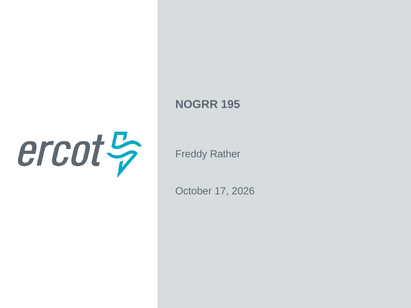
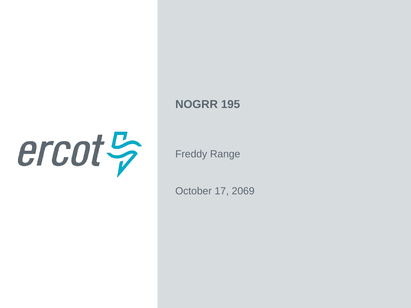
Rather: Rather -> Range
2026: 2026 -> 2069
